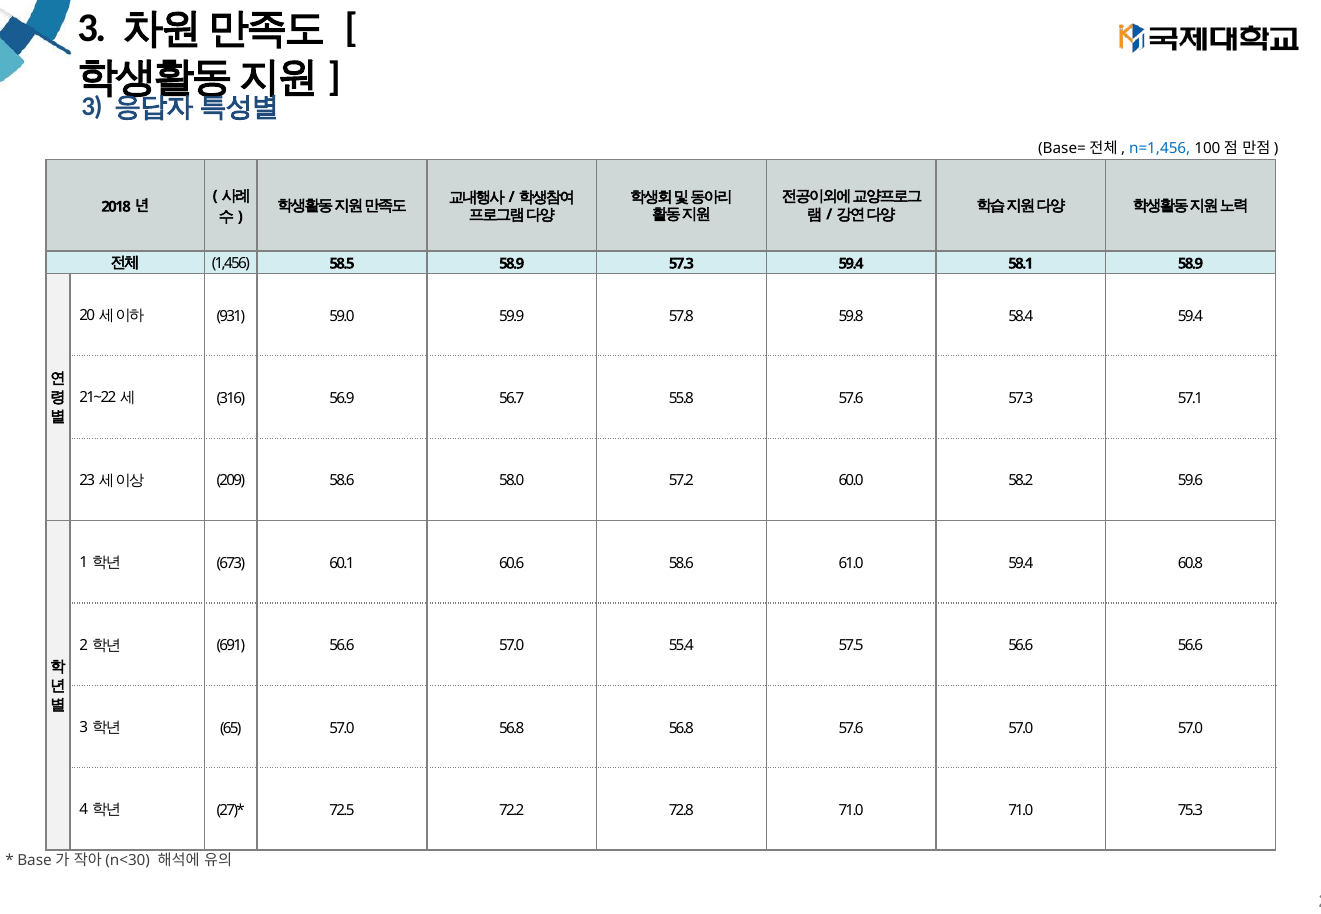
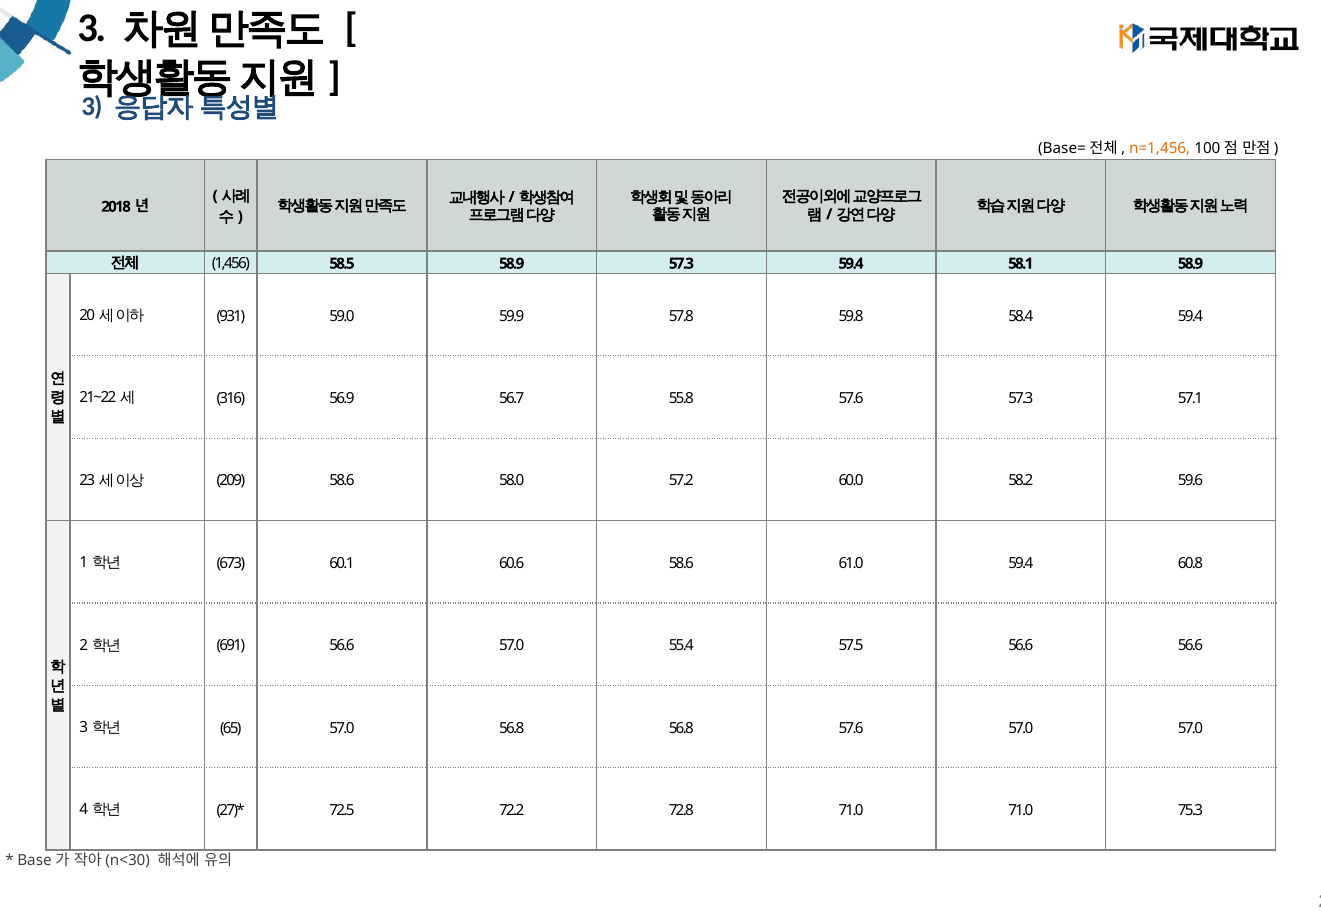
n=1,456 colour: blue -> orange
